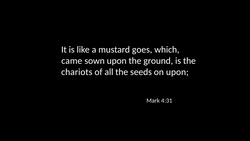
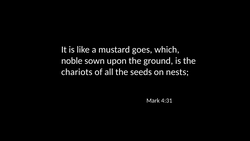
came: came -> noble
on upon: upon -> nests
